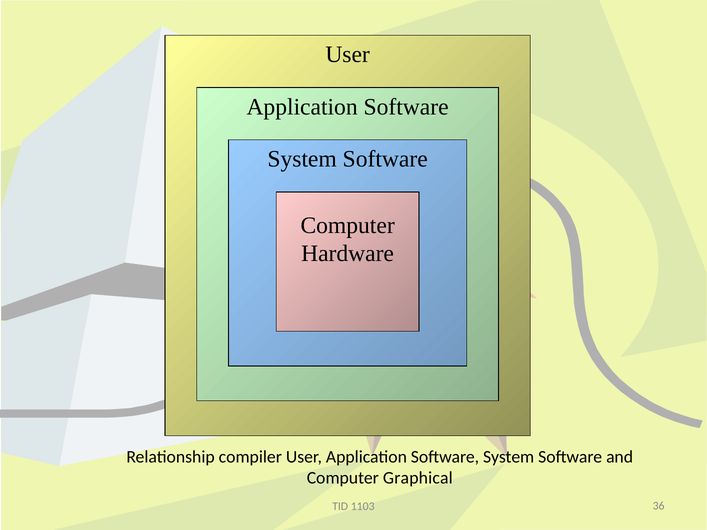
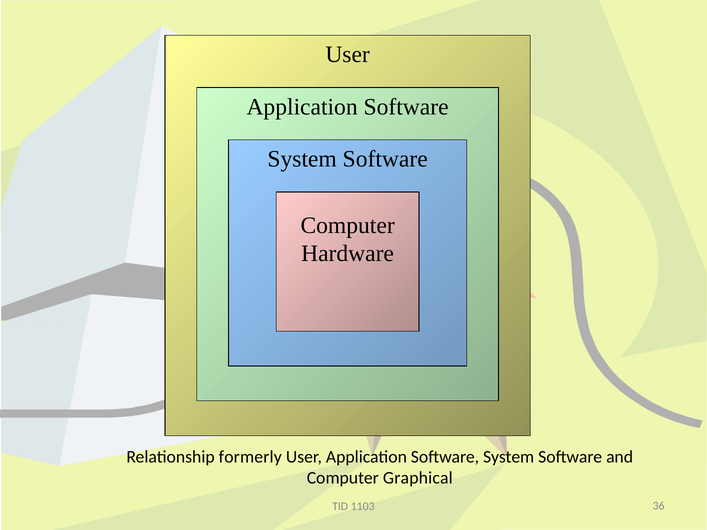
compiler: compiler -> formerly
